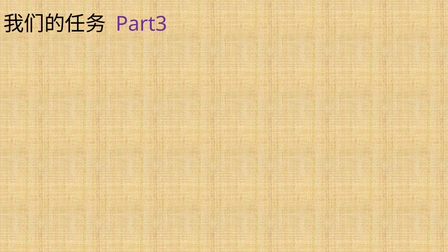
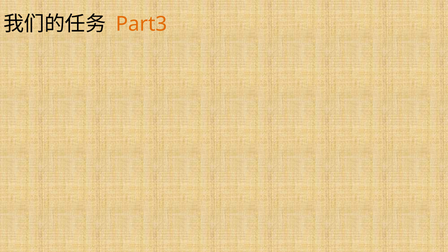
Part3 colour: purple -> orange
